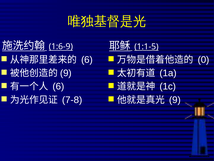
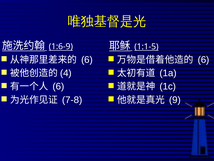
0 at (204, 60): 0 -> 6
9 at (66, 73): 9 -> 4
